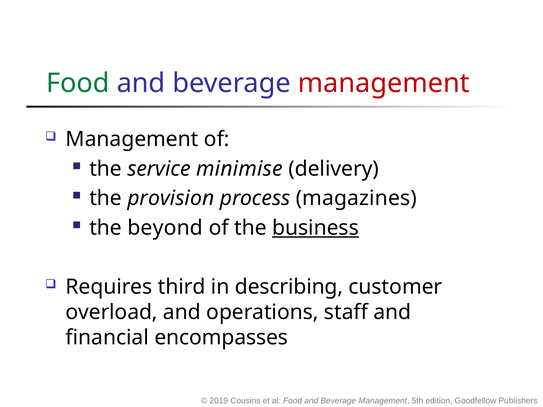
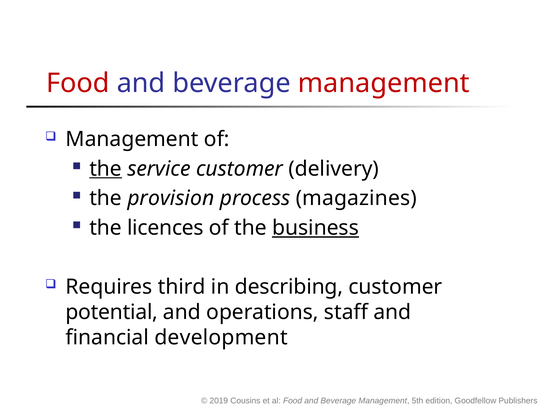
Food at (78, 83) colour: green -> red
the at (106, 169) underline: none -> present
service minimise: minimise -> customer
beyond: beyond -> licences
overload: overload -> potential
encompasses: encompasses -> development
